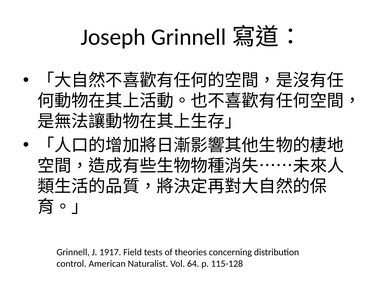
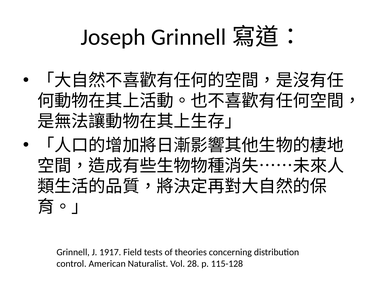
64: 64 -> 28
